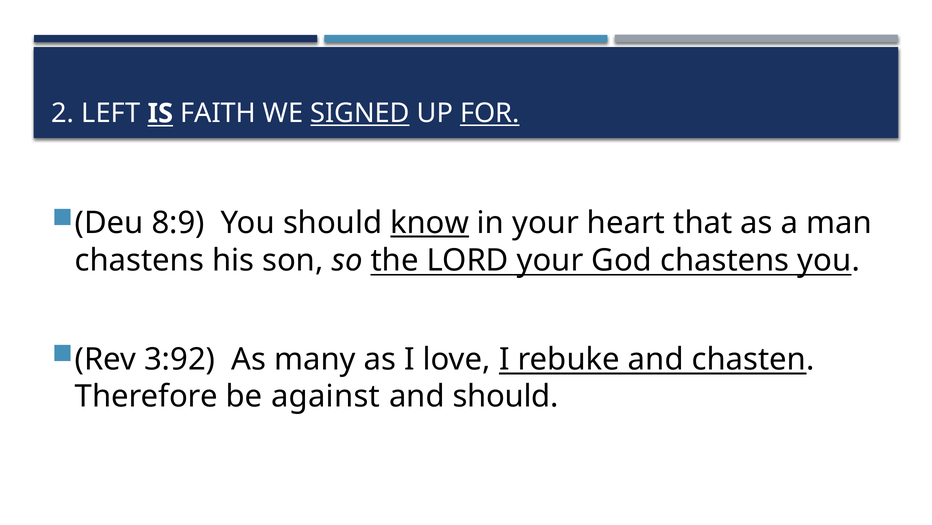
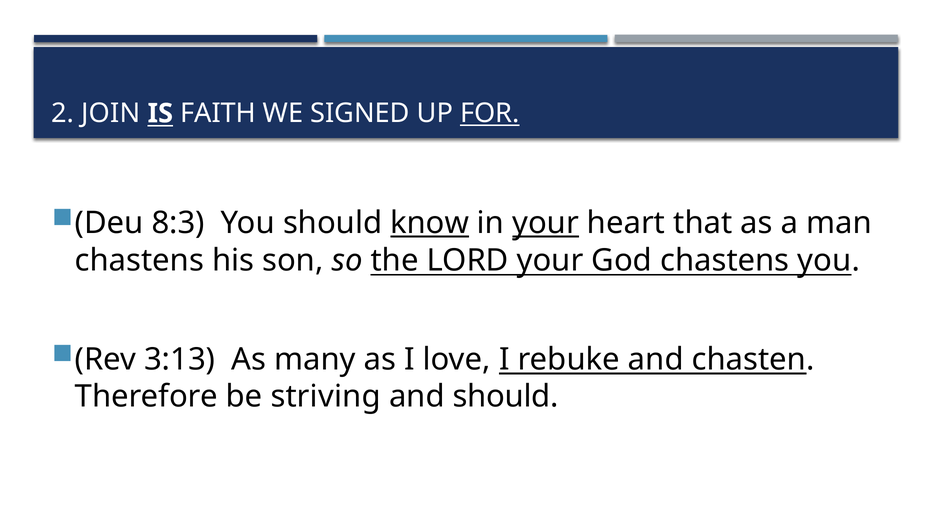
LEFT: LEFT -> JOIN
SIGNED underline: present -> none
8:9: 8:9 -> 8:3
your at (546, 223) underline: none -> present
3:92: 3:92 -> 3:13
against: against -> striving
